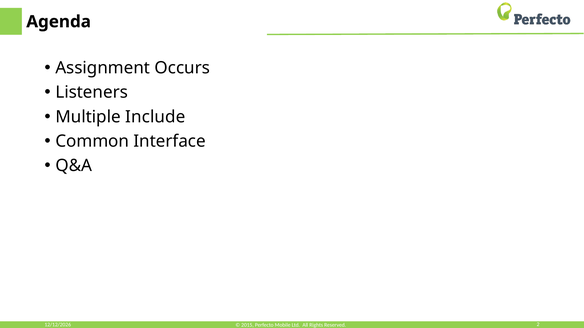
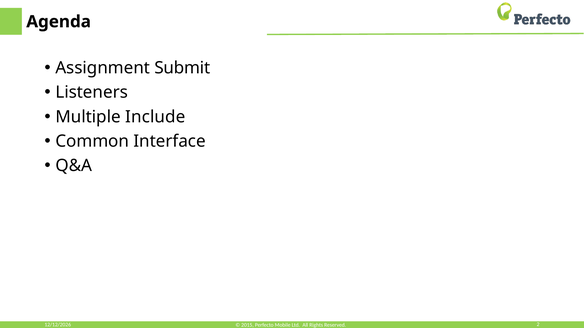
Occurs: Occurs -> Submit
